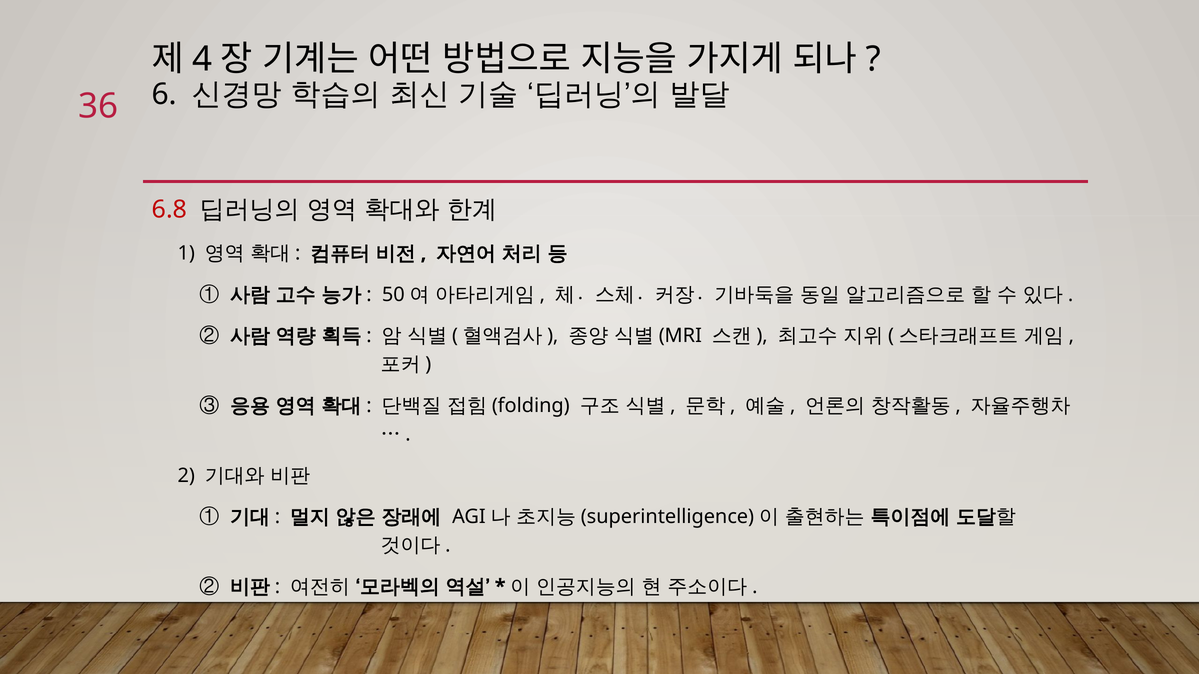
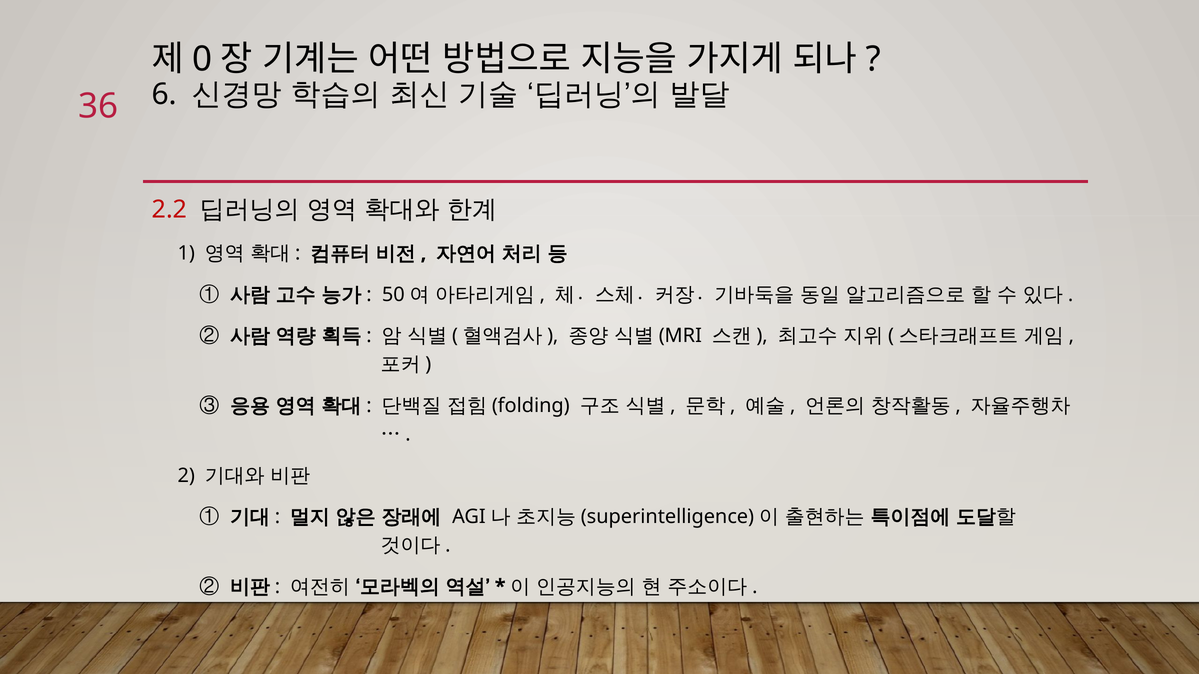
4: 4 -> 0
6.8: 6.8 -> 2.2
